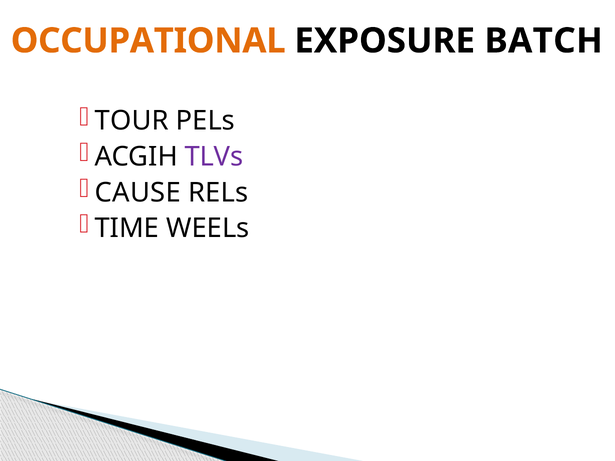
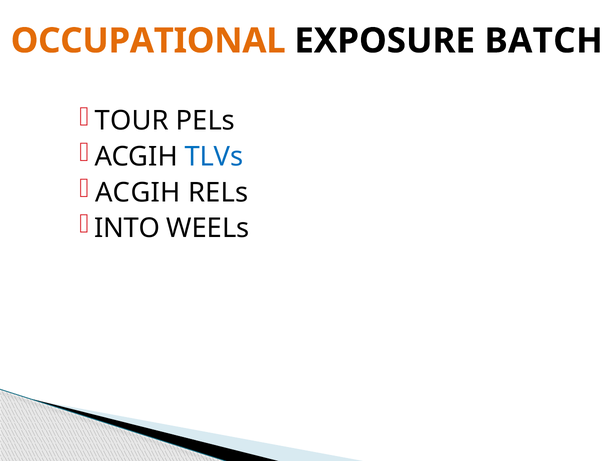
TLVs colour: purple -> blue
CAUSE at (138, 193): CAUSE -> ACGIH
TIME: TIME -> INTO
